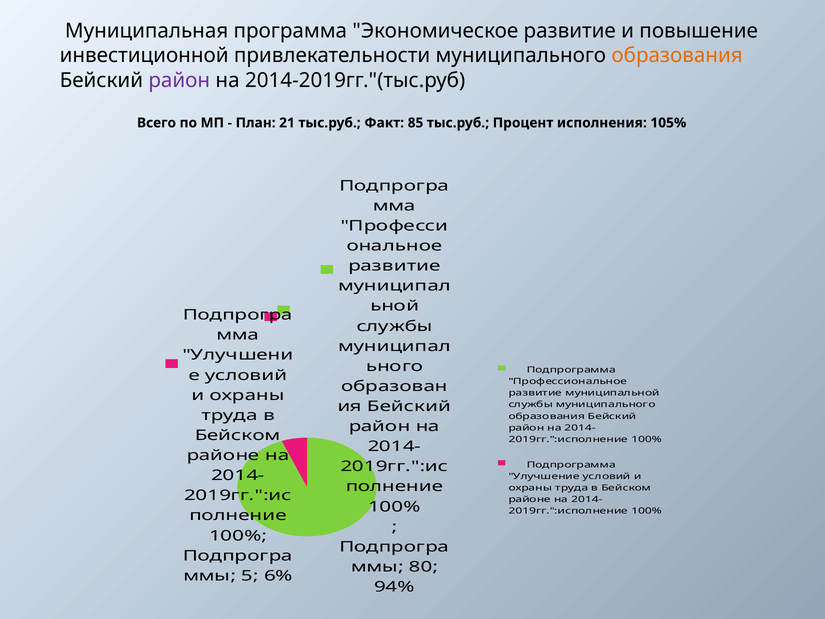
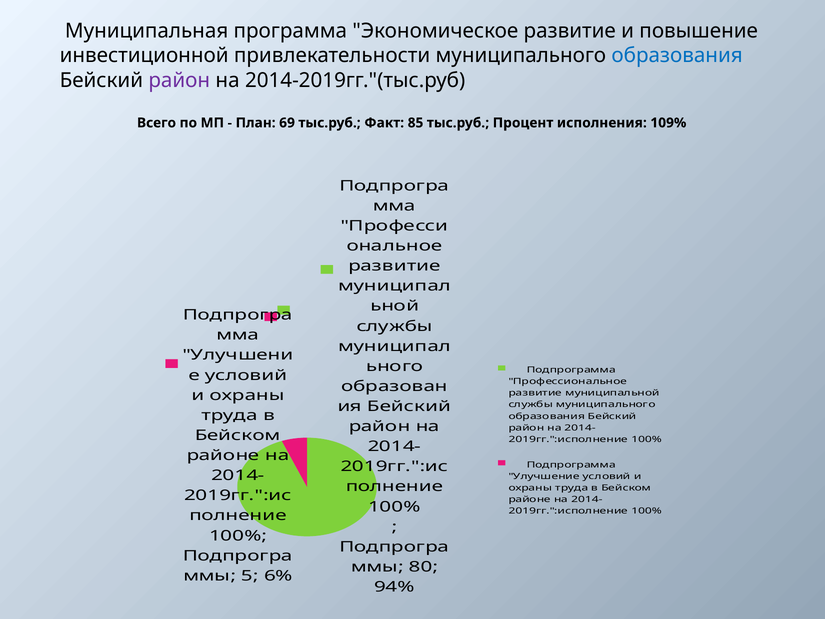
образования at (677, 55) colour: orange -> blue
21: 21 -> 69
105%: 105% -> 109%
